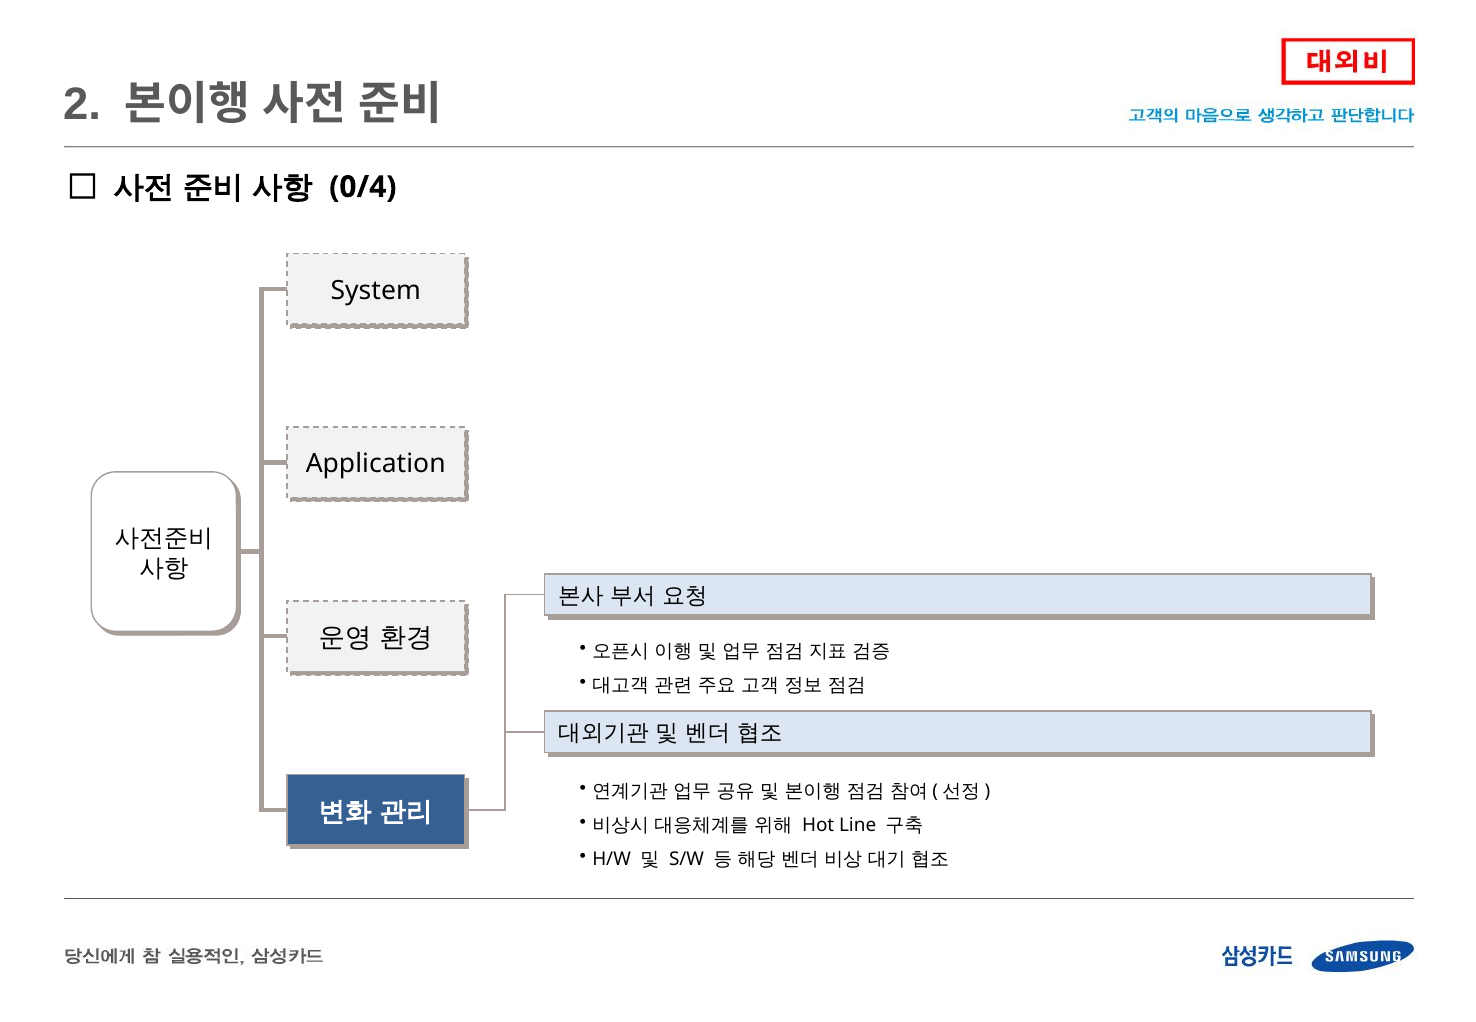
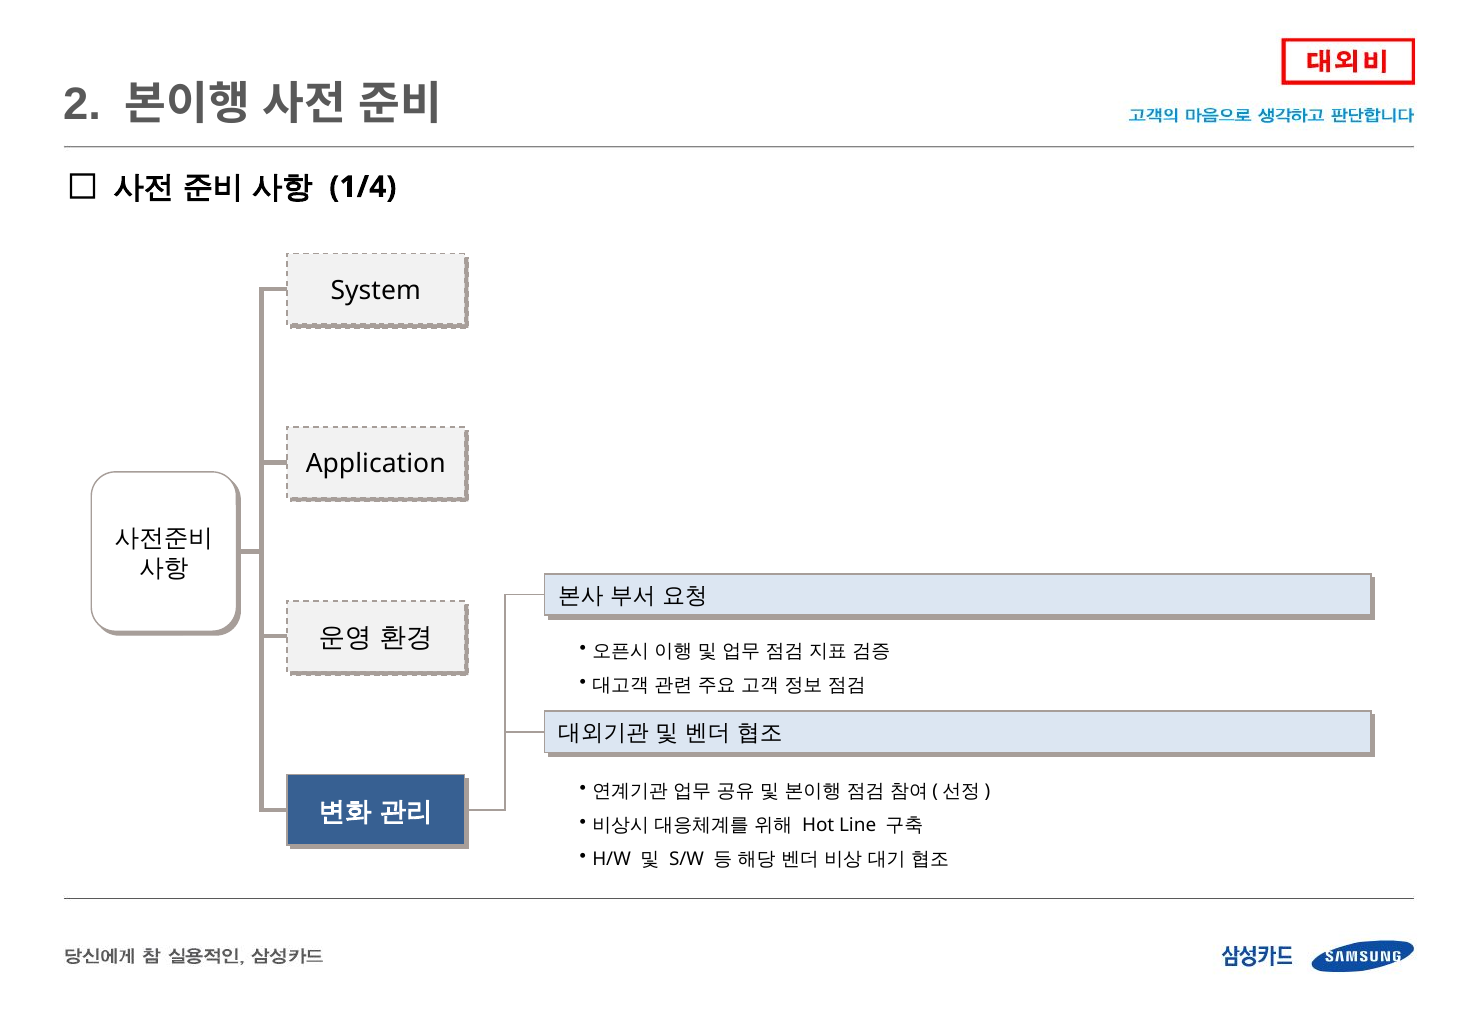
0/4: 0/4 -> 1/4
